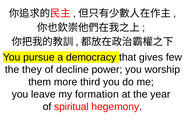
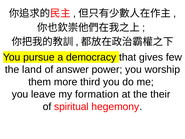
they: they -> land
decline: decline -> answer
year: year -> their
